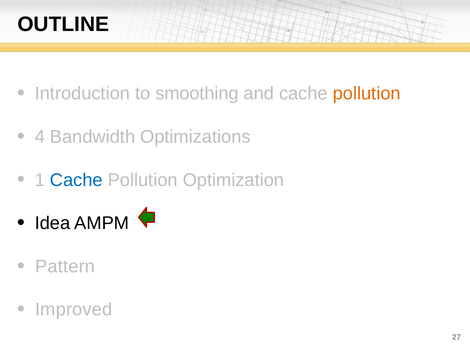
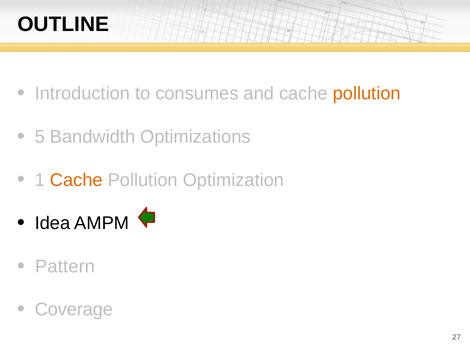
smoothing: smoothing -> consumes
4: 4 -> 5
Cache at (76, 180) colour: blue -> orange
Improved: Improved -> Coverage
